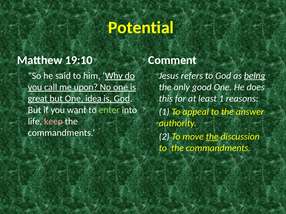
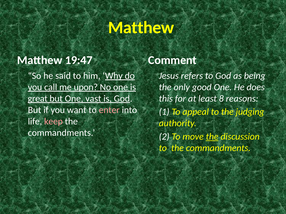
Potential at (141, 28): Potential -> Matthew
19:10: 19:10 -> 19:47
being underline: present -> none
idea: idea -> vast
least 1: 1 -> 8
enter colour: light green -> pink
answer: answer -> judging
